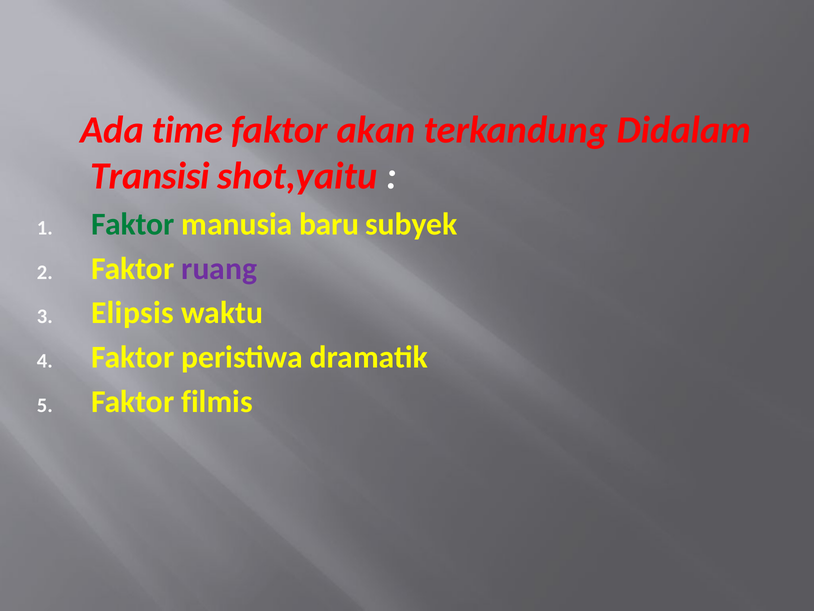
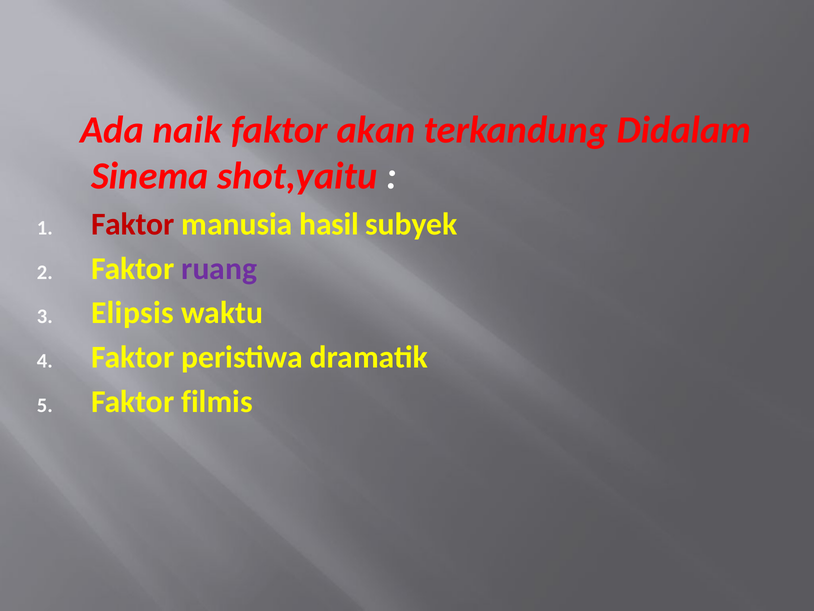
time: time -> naik
Transisi: Transisi -> Sinema
Faktor at (133, 224) colour: green -> red
baru: baru -> hasil
